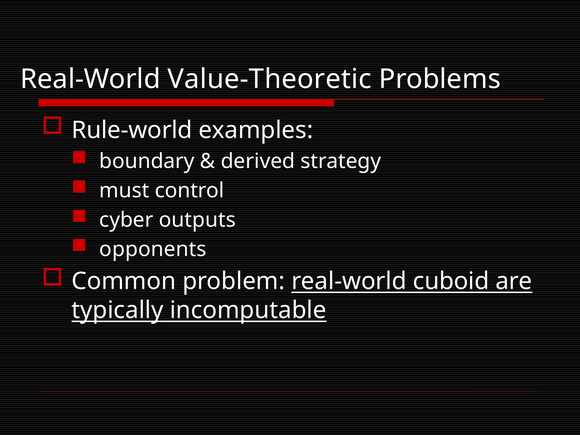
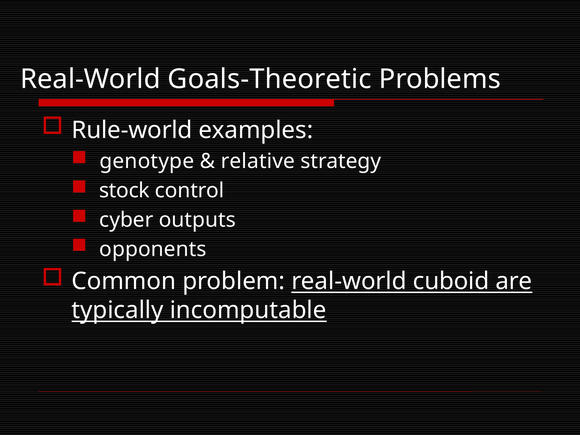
Value-Theoretic: Value-Theoretic -> Goals-Theoretic
boundary: boundary -> genotype
derived: derived -> relative
must: must -> stock
